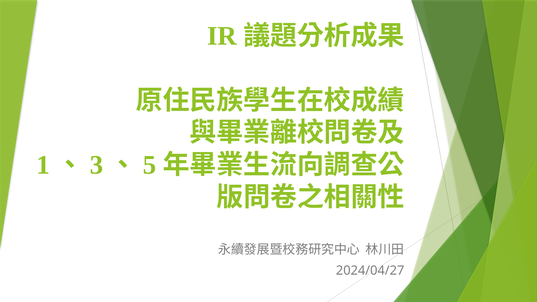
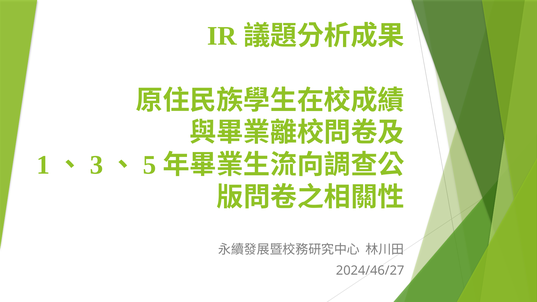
2024/04/27: 2024/04/27 -> 2024/46/27
